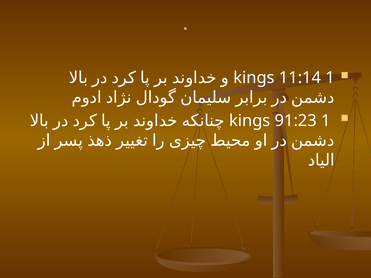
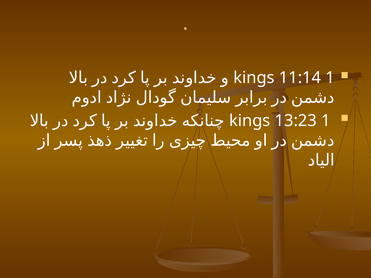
91:23: 91:23 -> 13:23
